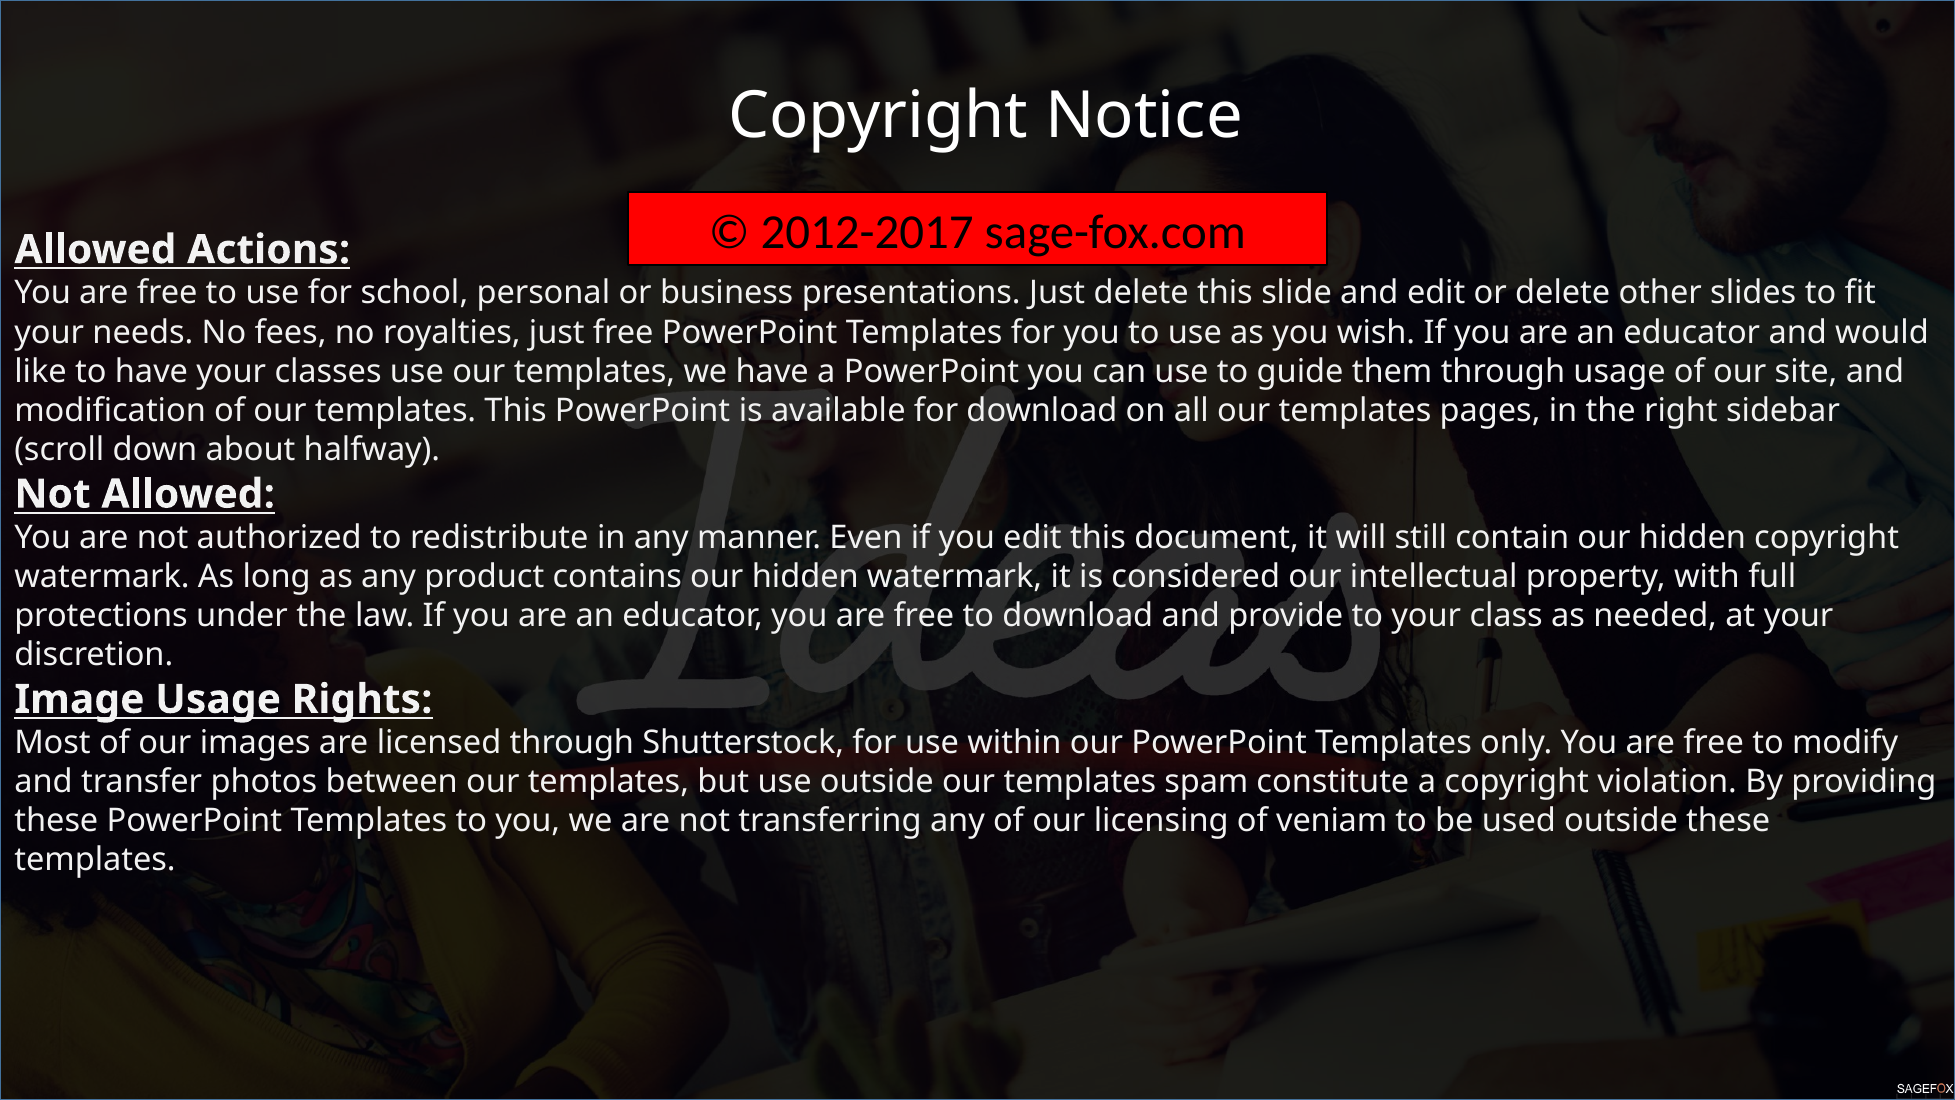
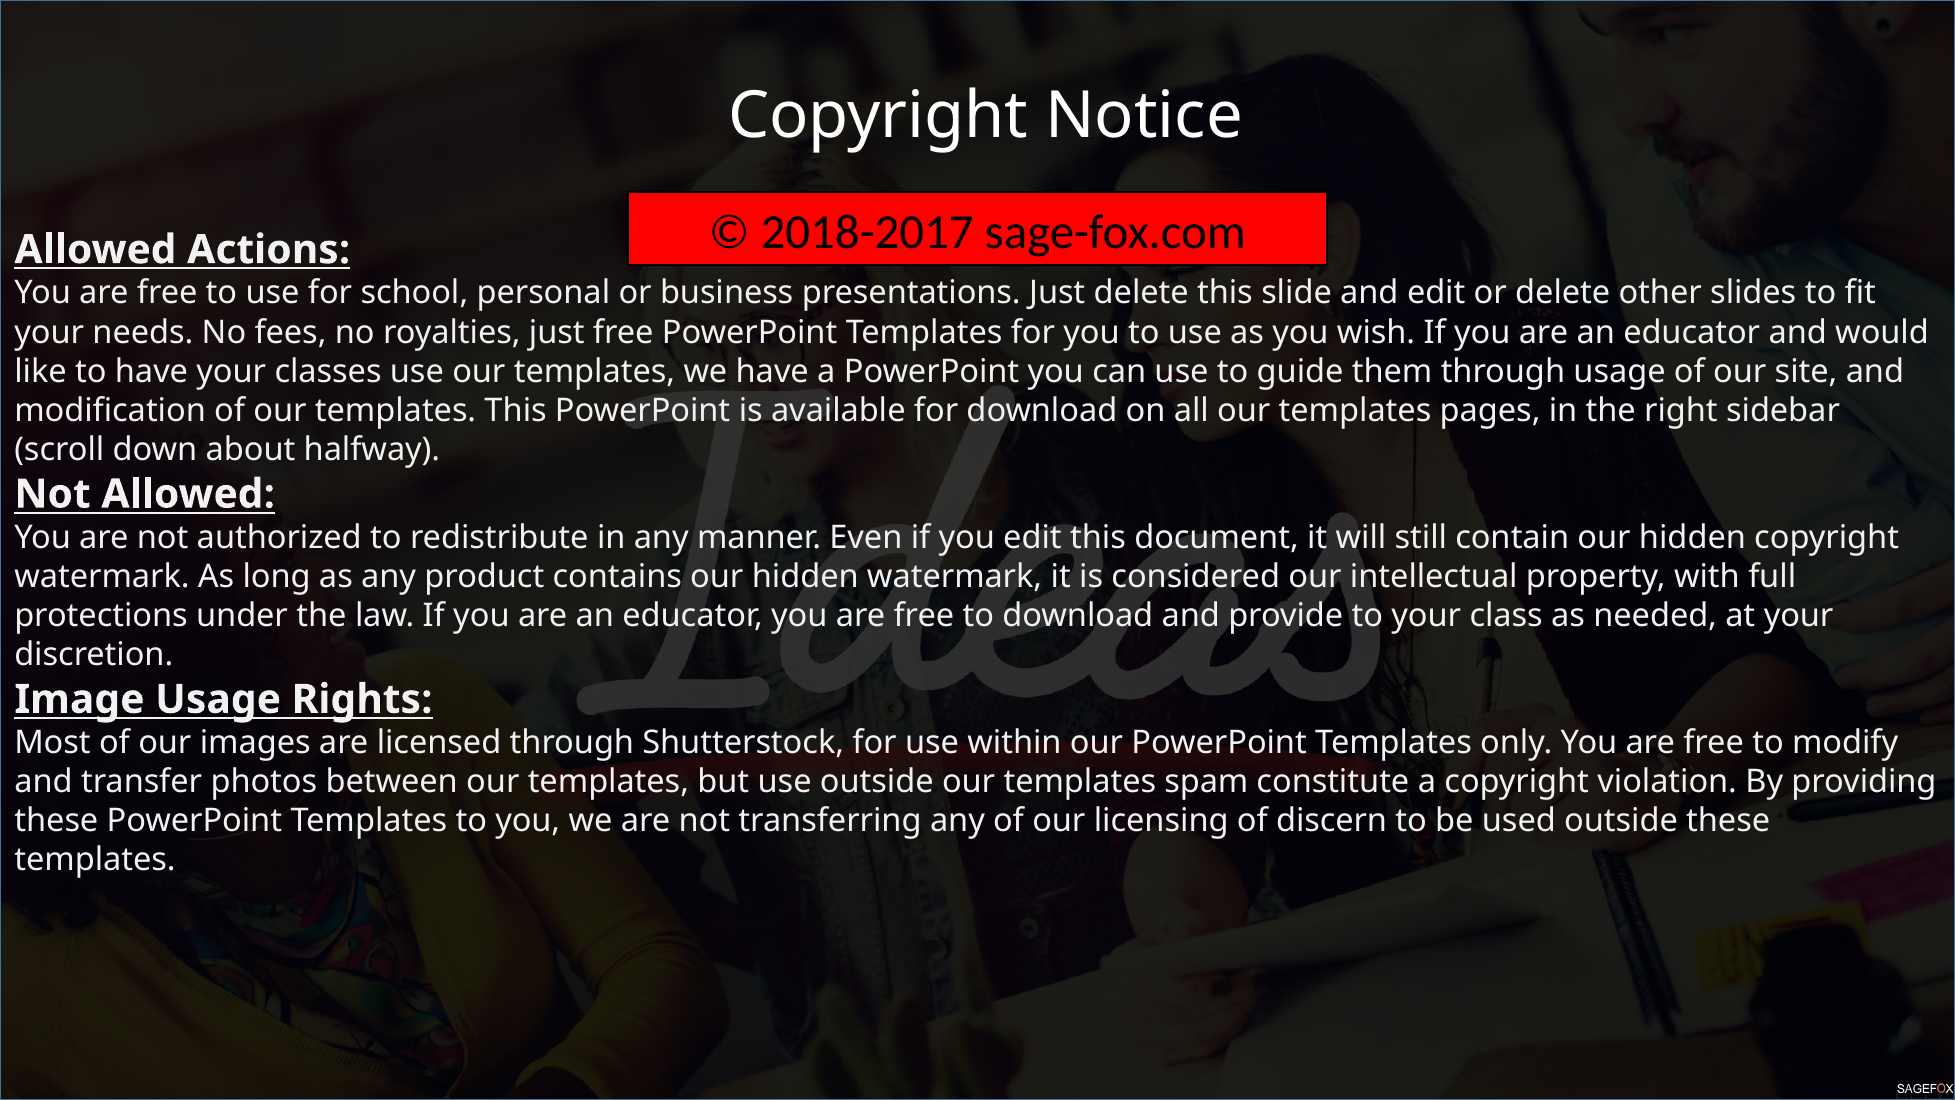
2012-2017: 2012-2017 -> 2018-2017
veniam: veniam -> discern
